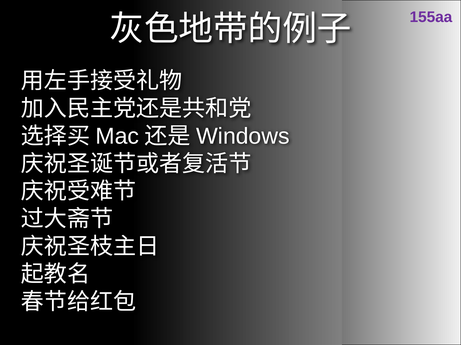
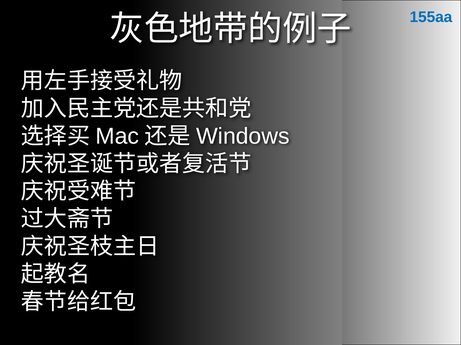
155aa colour: purple -> blue
